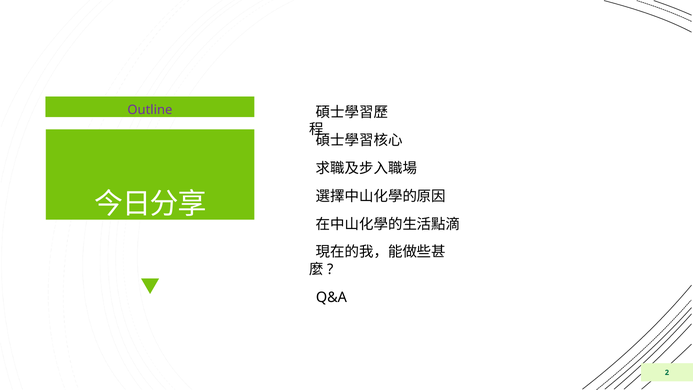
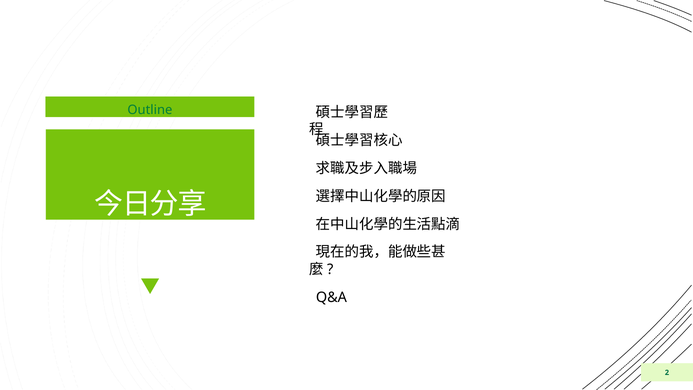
Outline colour: purple -> green
